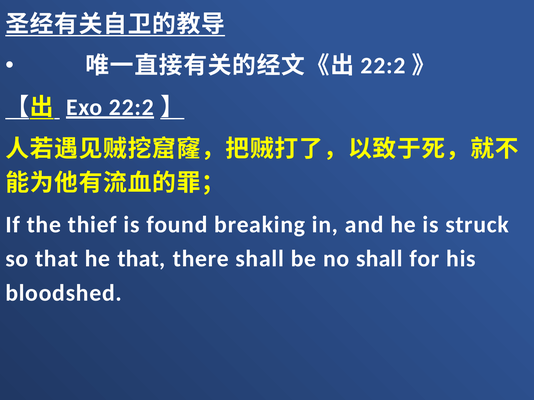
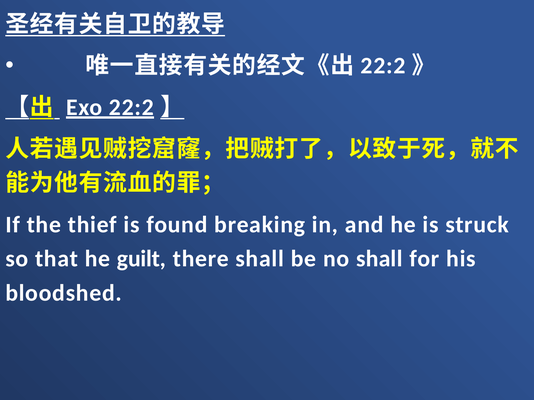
he that: that -> guilt
